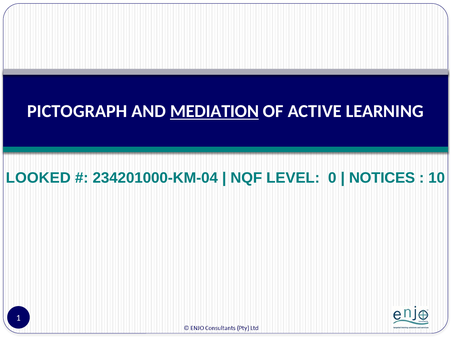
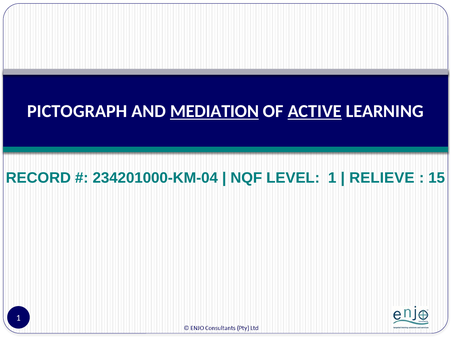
ACTIVE underline: none -> present
LOOKED: LOOKED -> RECORD
LEVEL 0: 0 -> 1
NOTICES: NOTICES -> RELIEVE
10: 10 -> 15
